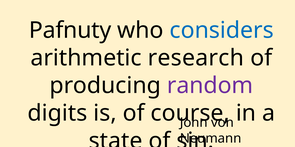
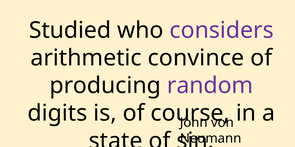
Pafnuty: Pafnuty -> Studied
considers colour: blue -> purple
research: research -> convince
